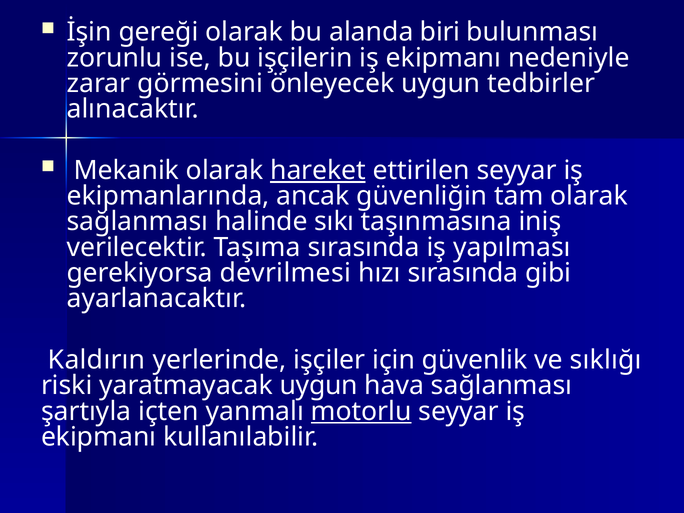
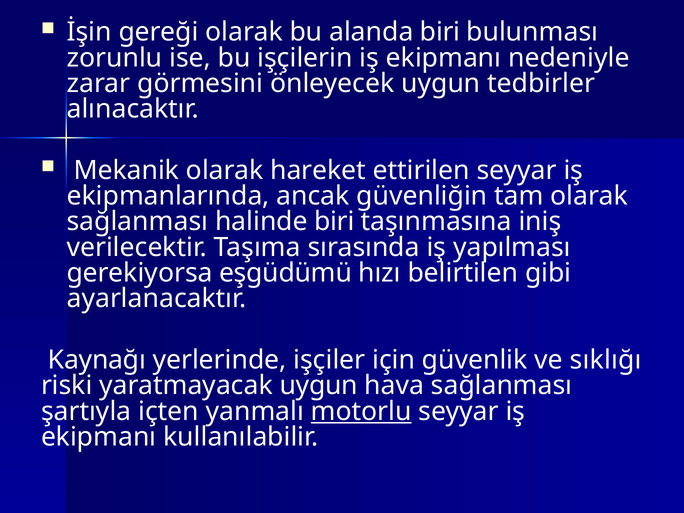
hareket underline: present -> none
halinde sıkı: sıkı -> biri
devrilmesi: devrilmesi -> eşgüdümü
hızı sırasında: sırasında -> belirtilen
Kaldırın: Kaldırın -> Kaynağı
